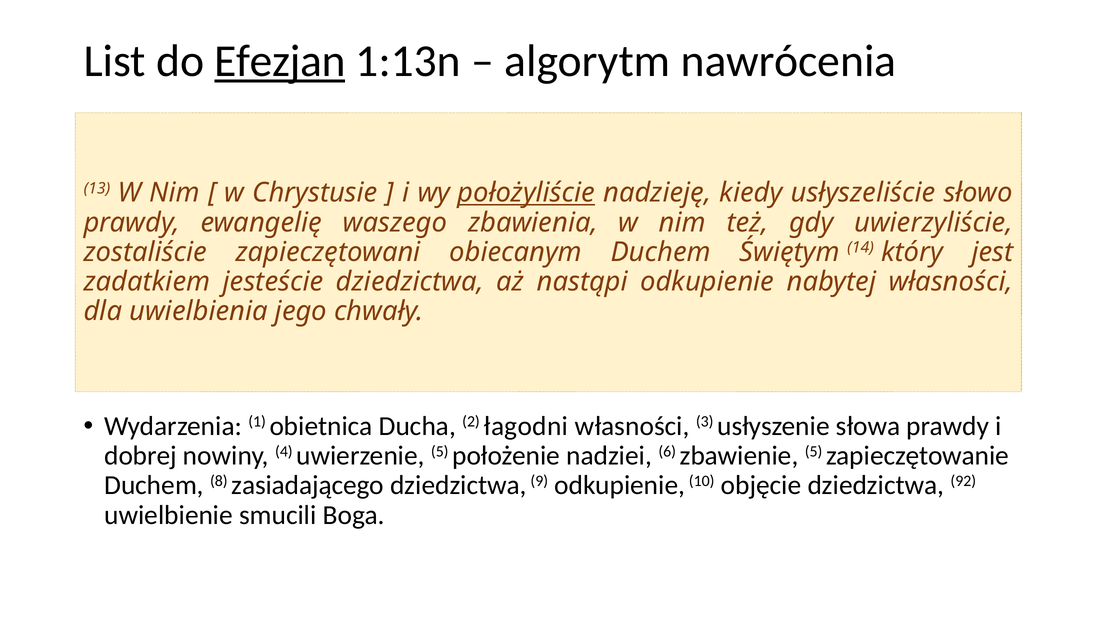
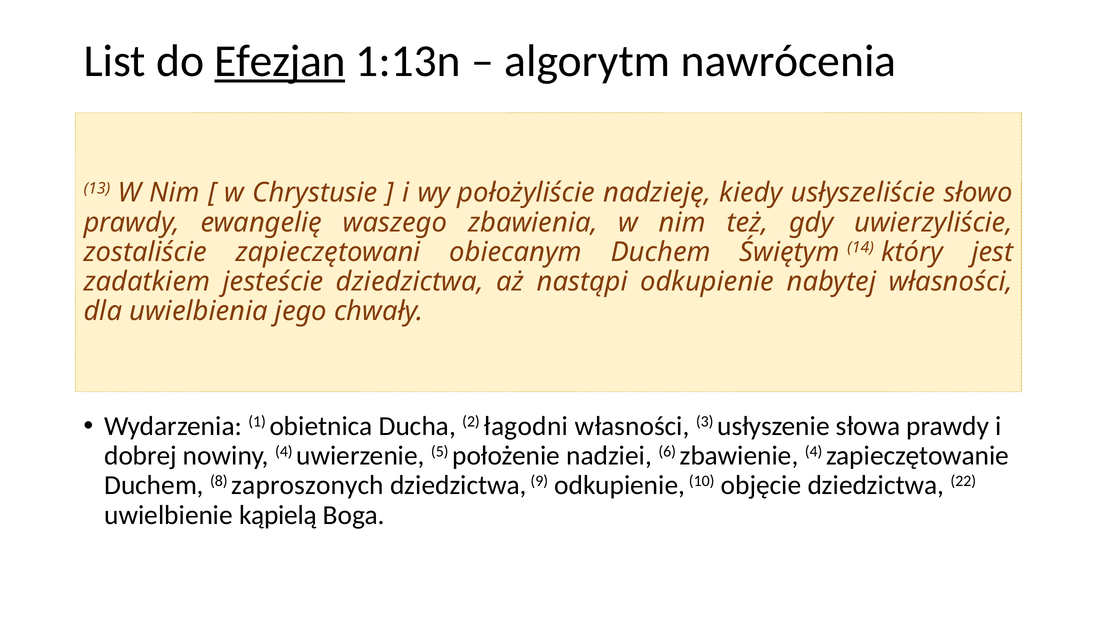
położyliście underline: present -> none
zbawienie 5: 5 -> 4
zasiadającego: zasiadającego -> zaproszonych
92: 92 -> 22
smucili: smucili -> kąpielą
